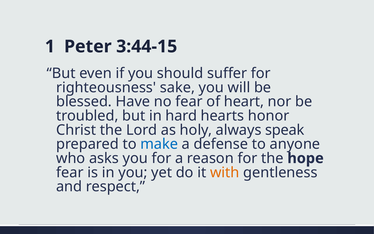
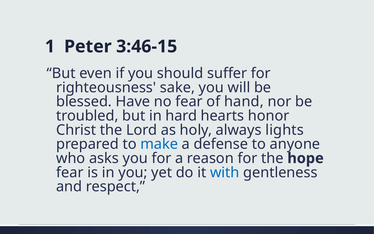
3:44-15: 3:44-15 -> 3:46-15
heart: heart -> hand
speak: speak -> lights
with colour: orange -> blue
